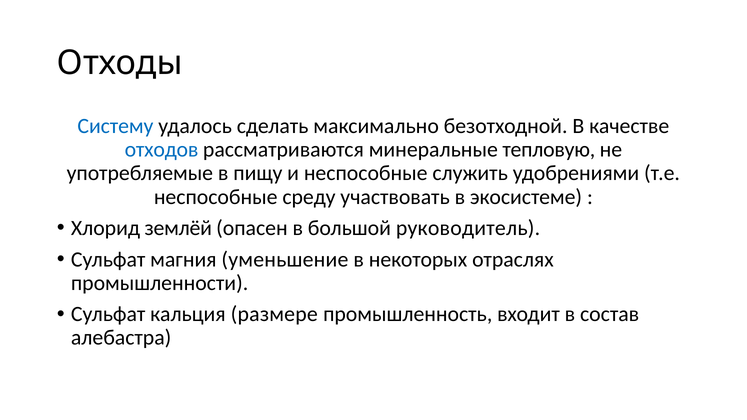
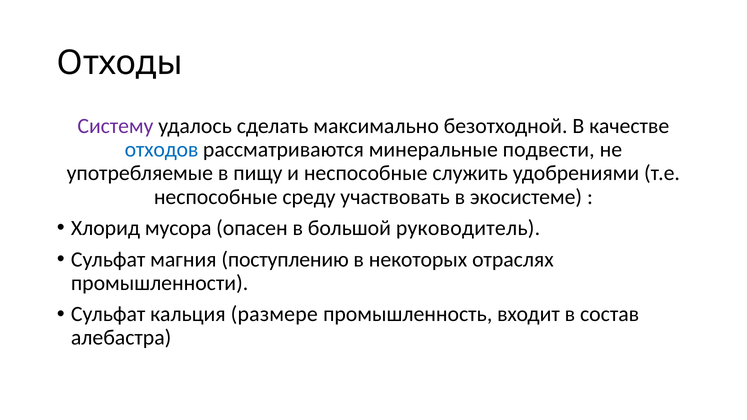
Систему colour: blue -> purple
тепловую: тепловую -> подвести
землёй: землёй -> мусора
уменьшение: уменьшение -> поступлению
